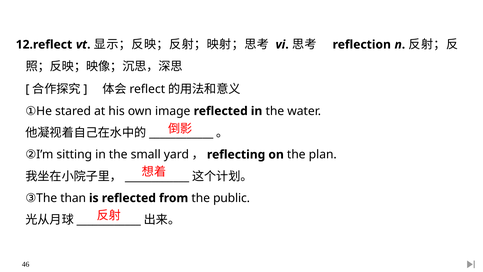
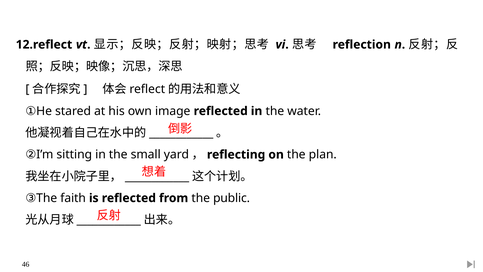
than: than -> faith
